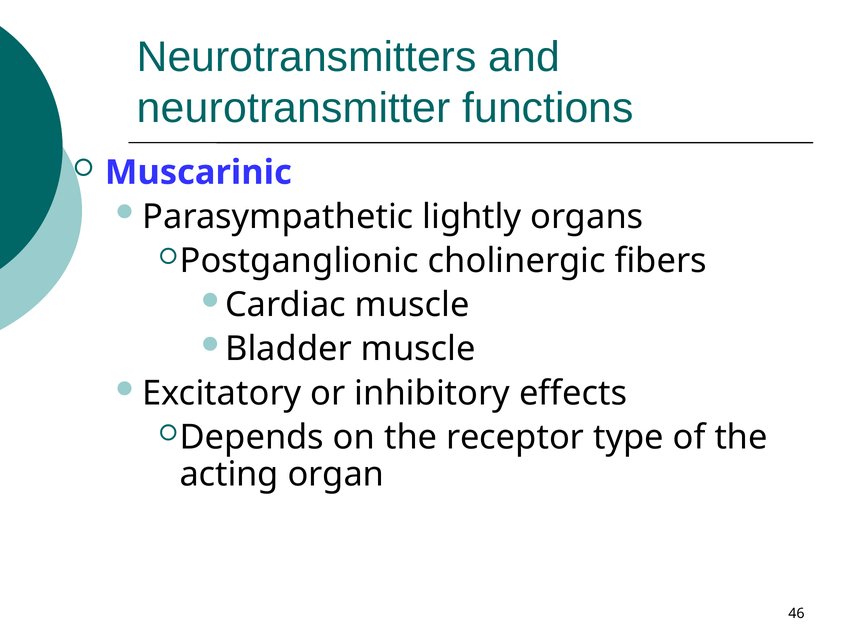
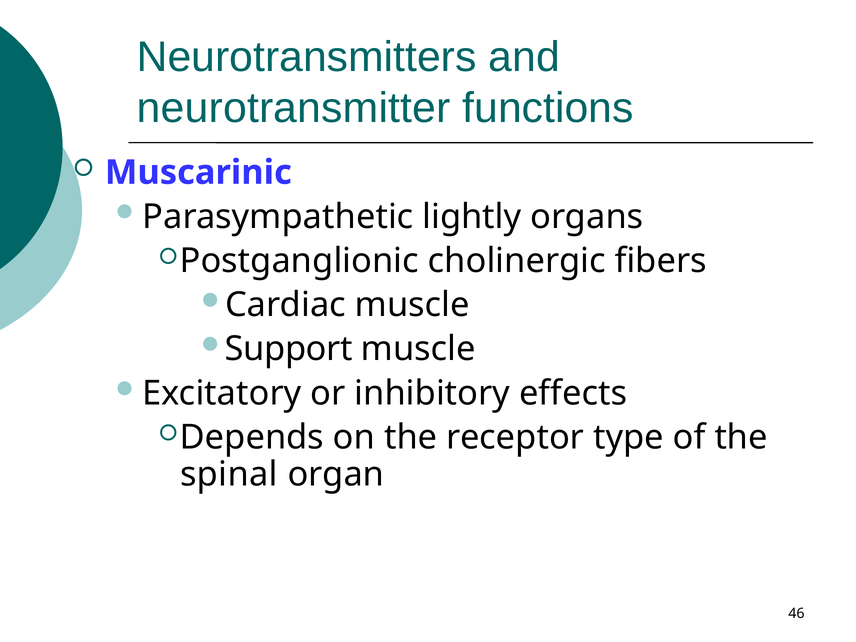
Bladder: Bladder -> Support
acting: acting -> spinal
